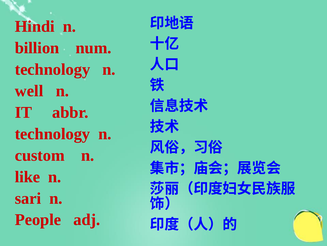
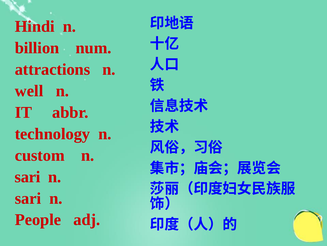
technology at (52, 69): technology -> attractions
like at (27, 176): like -> sari
